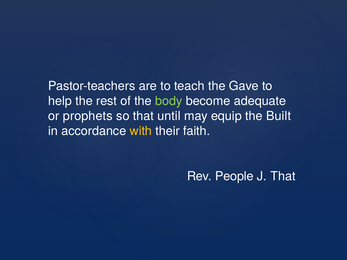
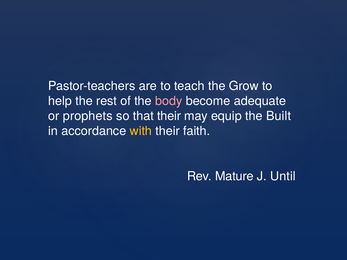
Gave: Gave -> Grow
body colour: light green -> pink
that until: until -> their
People: People -> Mature
J That: That -> Until
